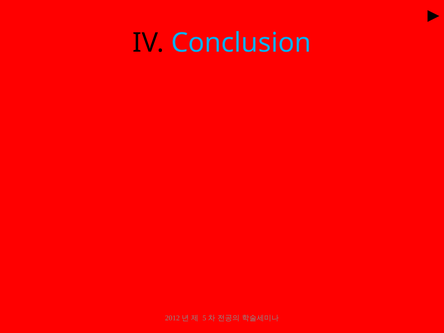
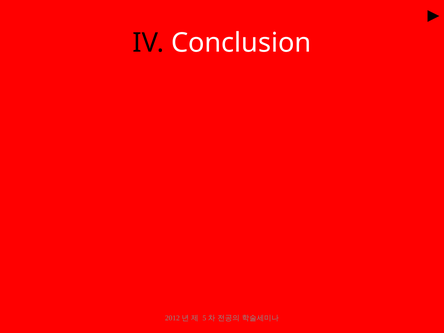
Conclusion colour: light blue -> white
